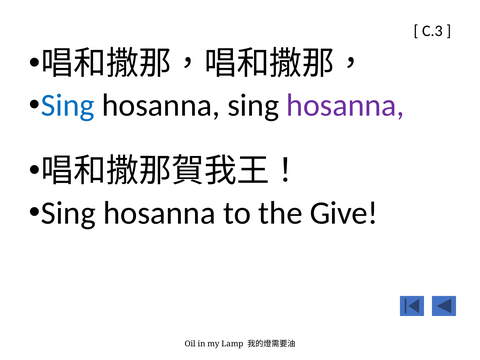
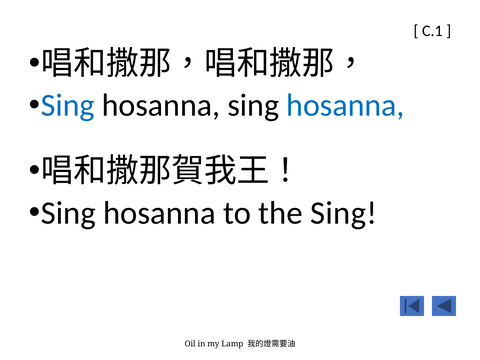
C.3: C.3 -> C.1
hosanna at (345, 105) colour: purple -> blue
the Give: Give -> Sing
